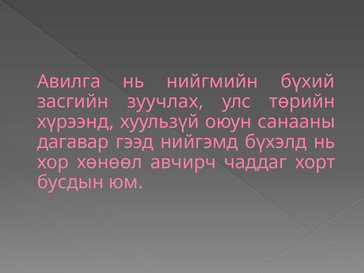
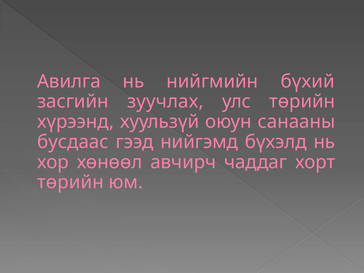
дагавар: дагавар -> бусдаас
бусдын at (70, 182): бусдын -> төрийн
